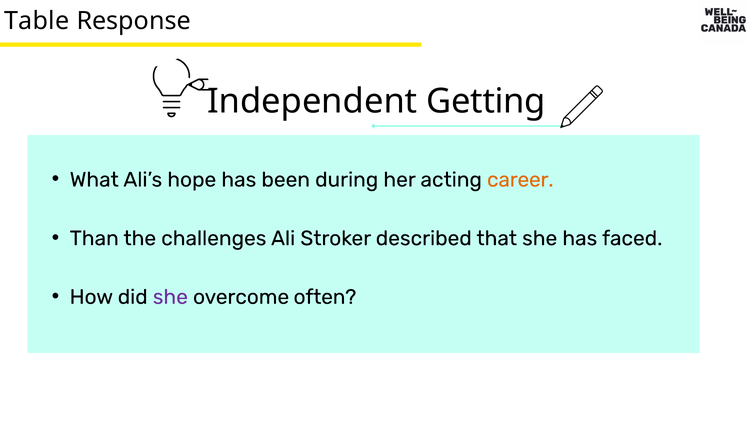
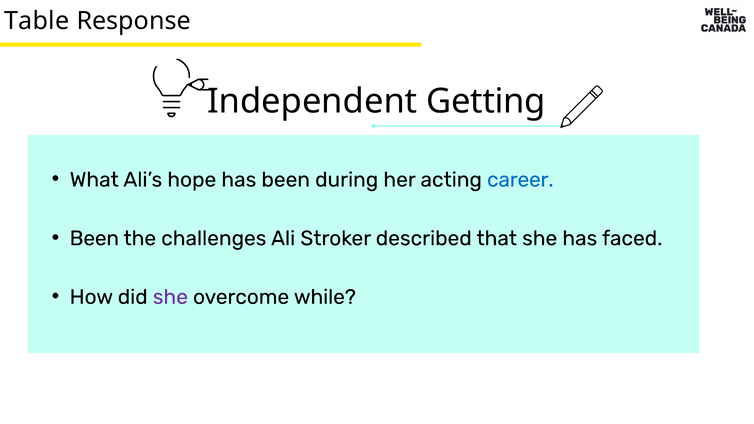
career colour: orange -> blue
Than at (94, 238): Than -> Been
often: often -> while
